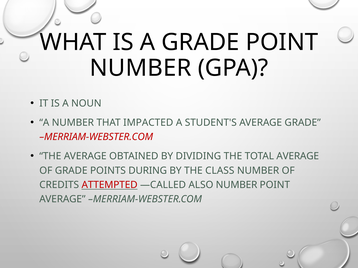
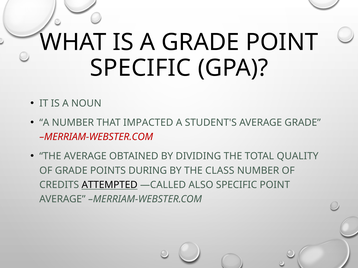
NUMBER at (140, 68): NUMBER -> SPECIFIC
TOTAL AVERAGE: AVERAGE -> QUALITY
ATTEMPTED colour: red -> black
ALSO NUMBER: NUMBER -> SPECIFIC
